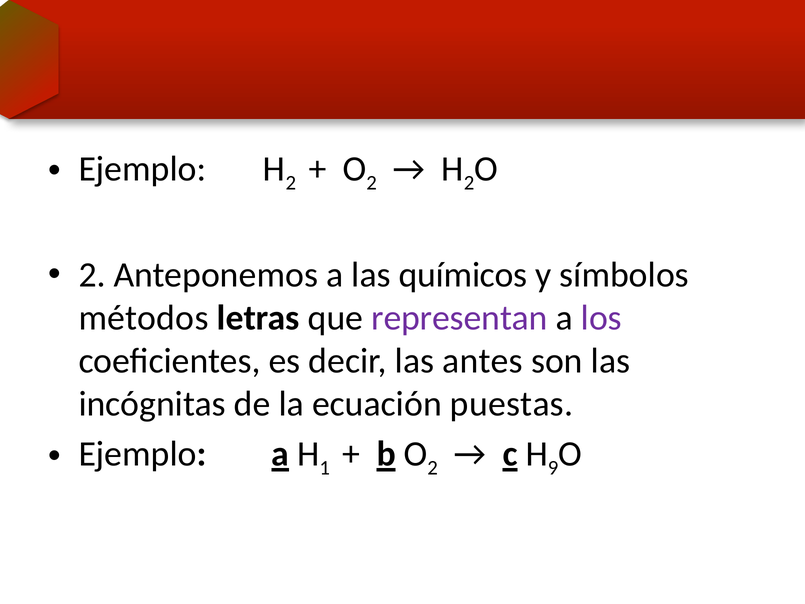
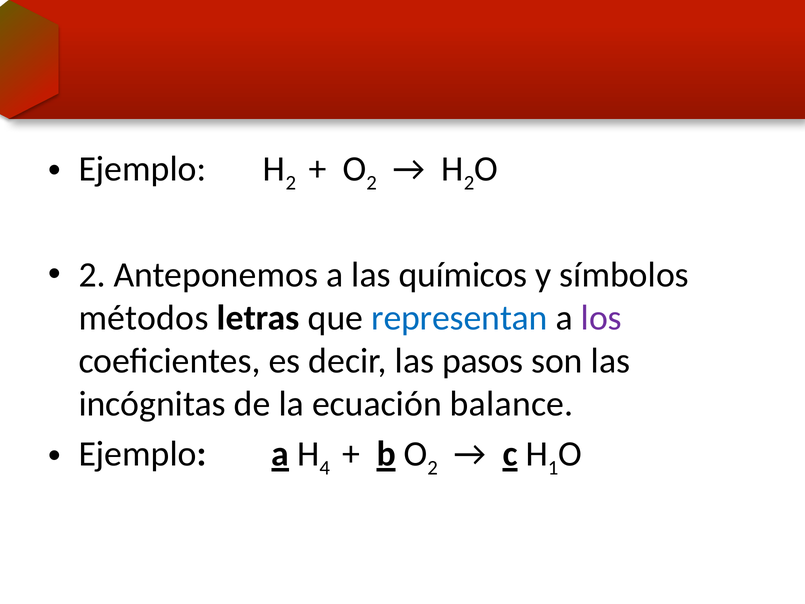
representan colour: purple -> blue
antes: antes -> pasos
puestas: puestas -> balance
1: 1 -> 4
9: 9 -> 1
